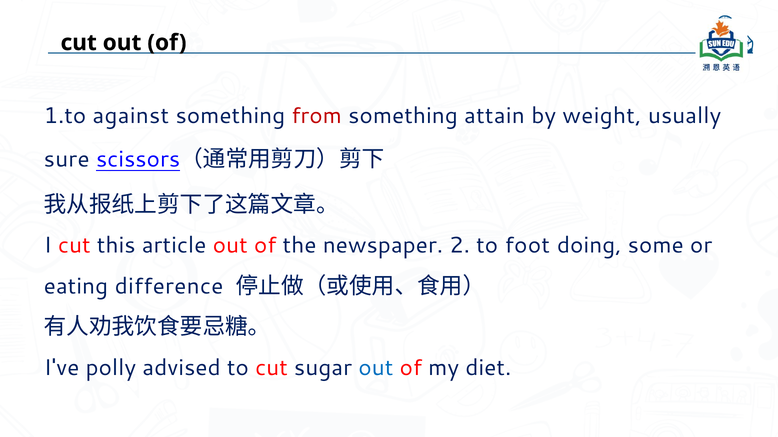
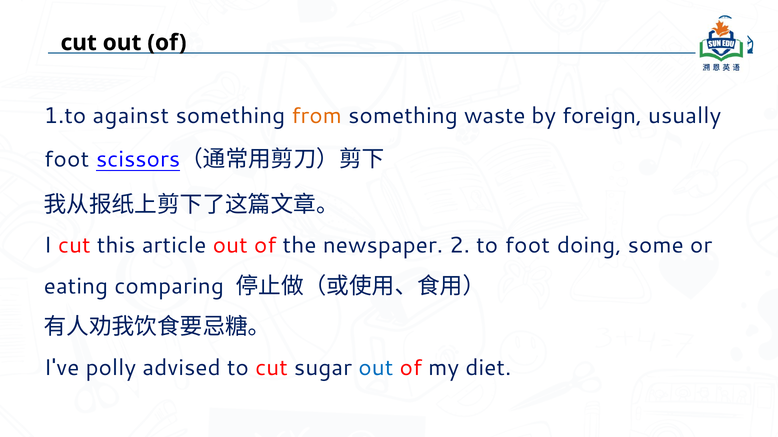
from colour: red -> orange
attain: attain -> waste
weight: weight -> foreign
sure at (67, 159): sure -> foot
difference: difference -> comparing
